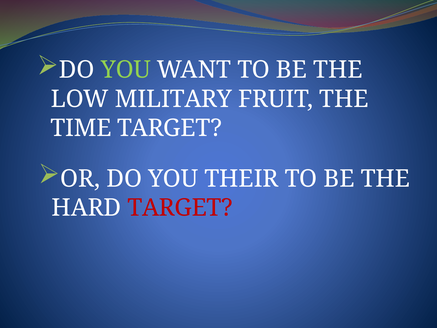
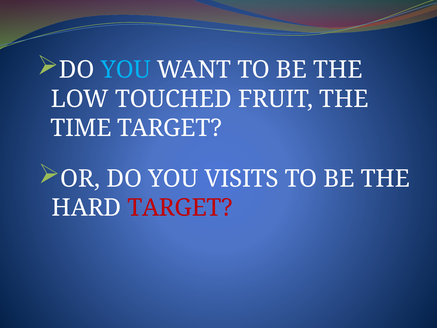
YOU at (126, 70) colour: light green -> light blue
MILITARY: MILITARY -> TOUCHED
THEIR: THEIR -> VISITS
